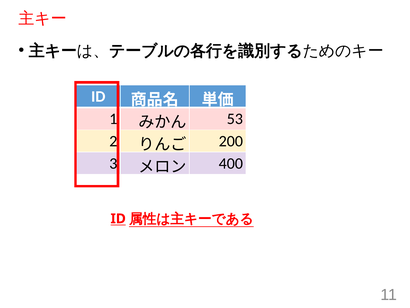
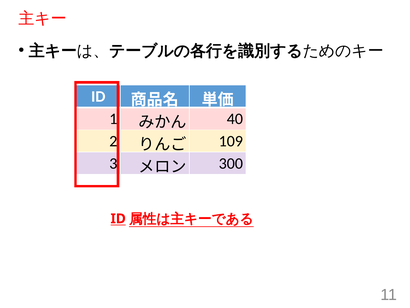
53: 53 -> 40
200: 200 -> 109
400: 400 -> 300
